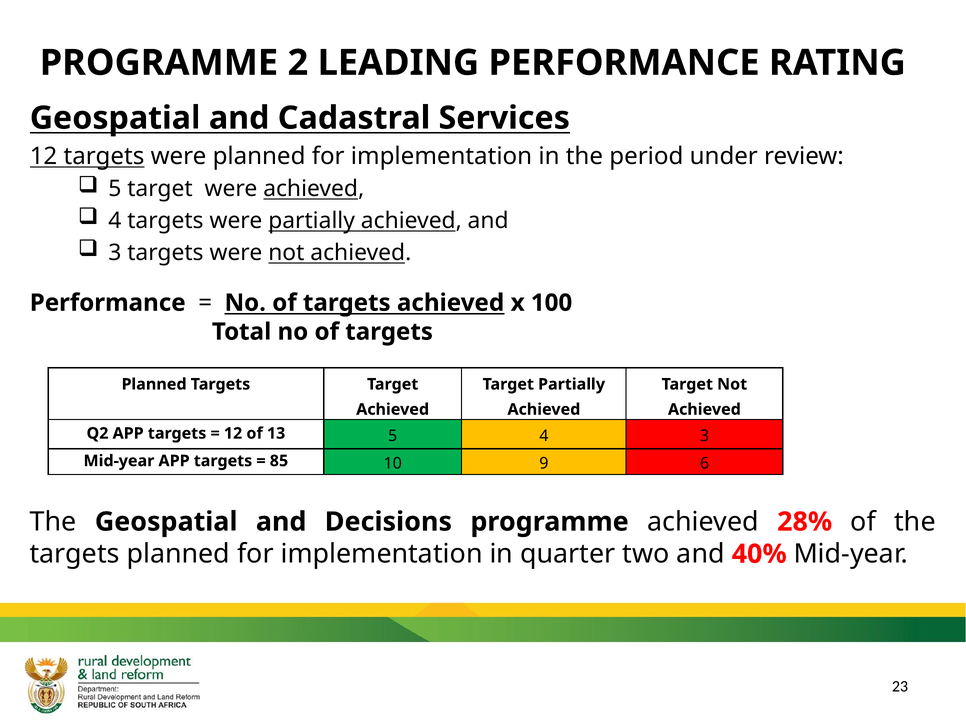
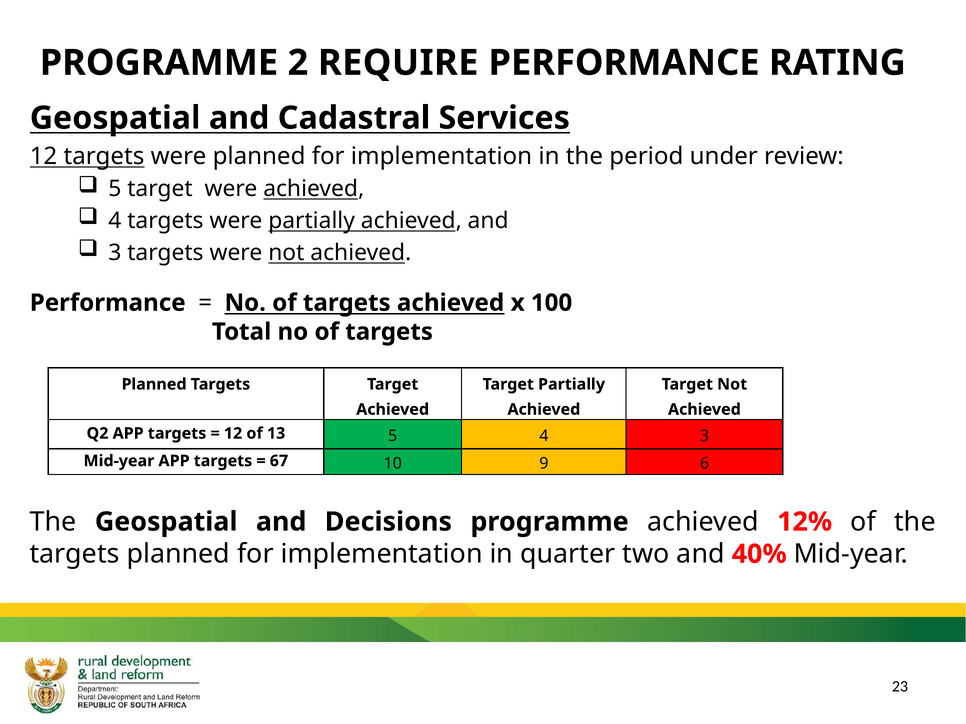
LEADING: LEADING -> REQUIRE
85: 85 -> 67
28%: 28% -> 12%
